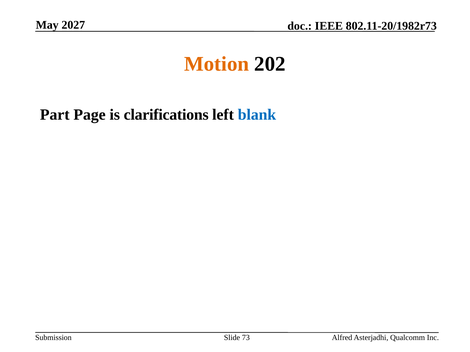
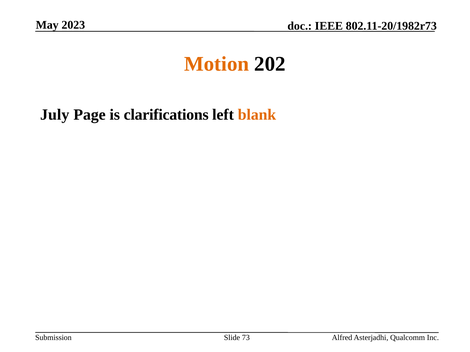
2027: 2027 -> 2023
Part: Part -> July
blank colour: blue -> orange
